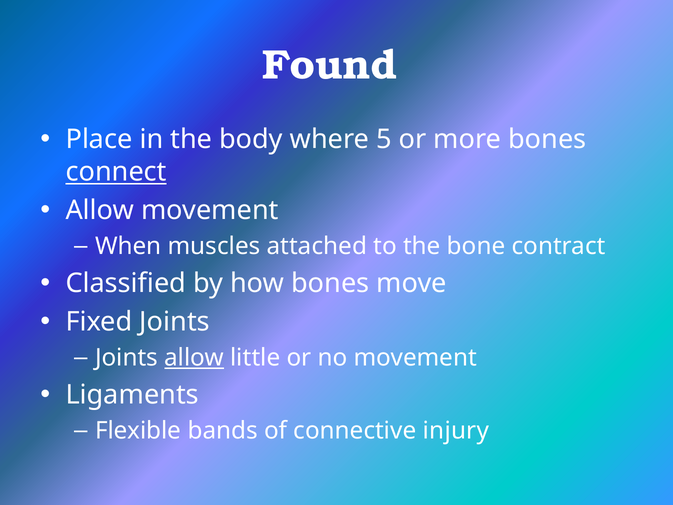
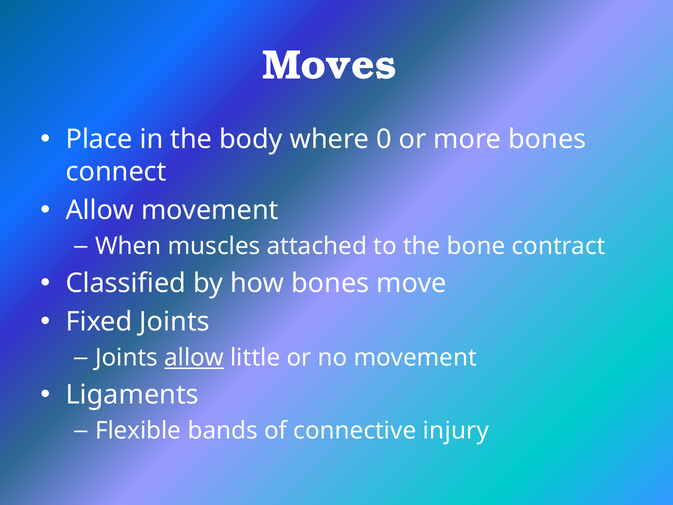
Found: Found -> Moves
5: 5 -> 0
connect underline: present -> none
